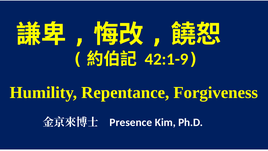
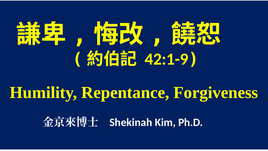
Presence: Presence -> Shekinah
